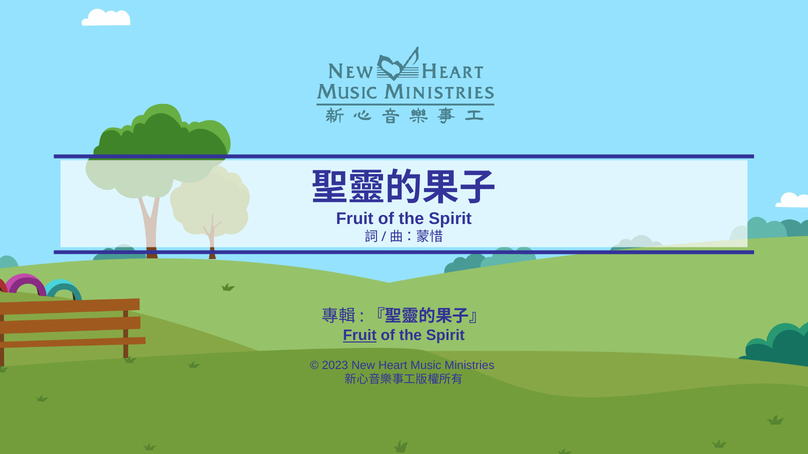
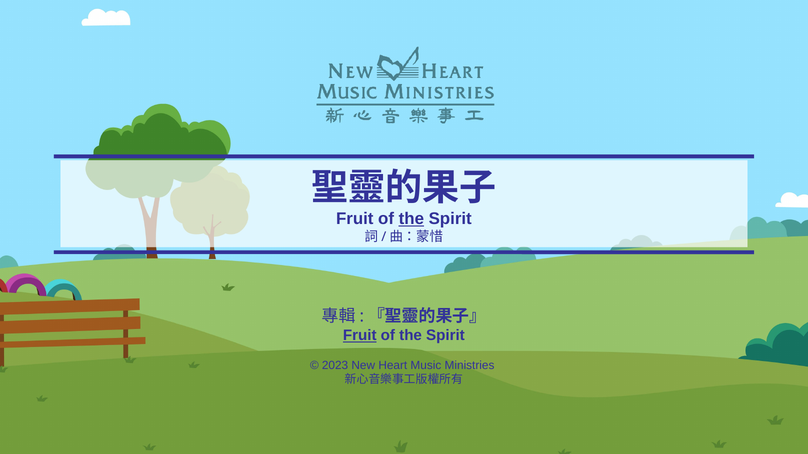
the at (411, 219) underline: none -> present
